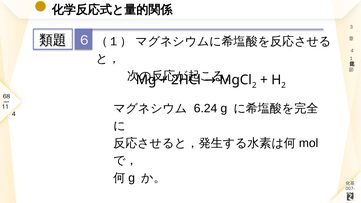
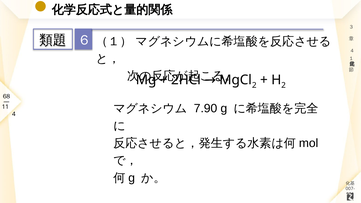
6.24: 6.24 -> 7.90
